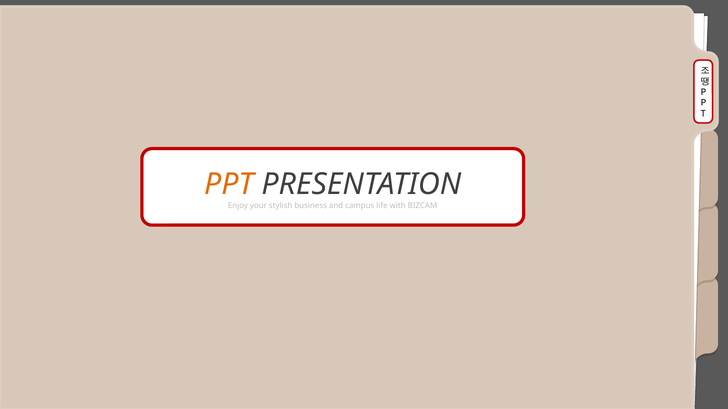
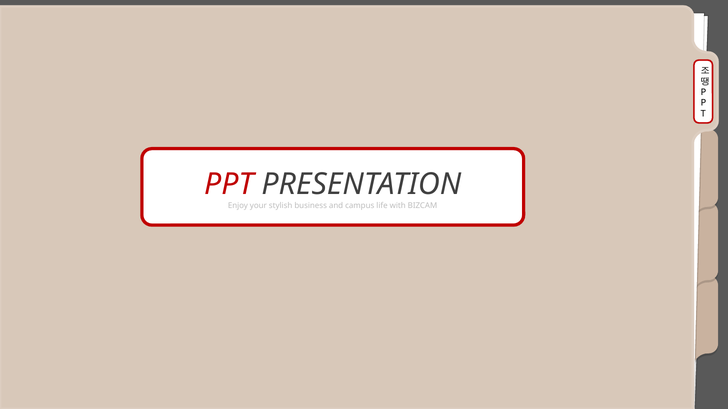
PPT colour: orange -> red
